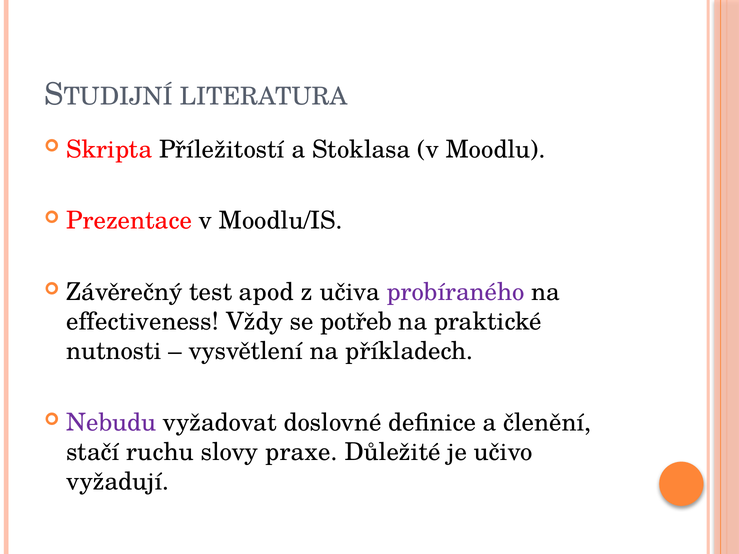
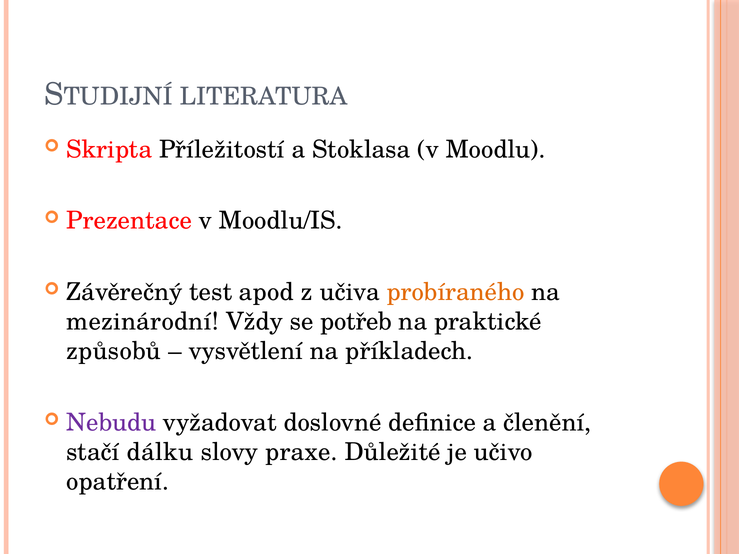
probíraného colour: purple -> orange
effectiveness: effectiveness -> mezinárodní
nutnosti: nutnosti -> způsobů
ruchu: ruchu -> dálku
vyžadují: vyžadují -> opatření
